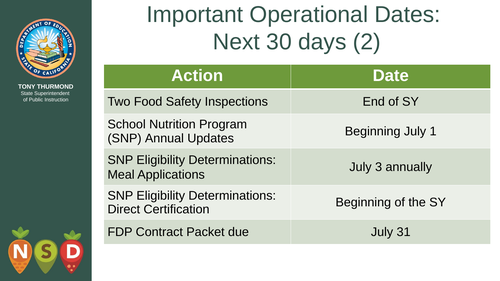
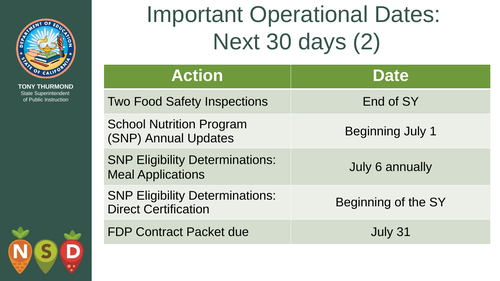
3: 3 -> 6
